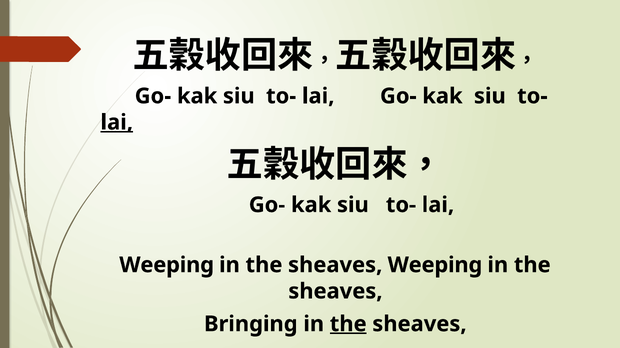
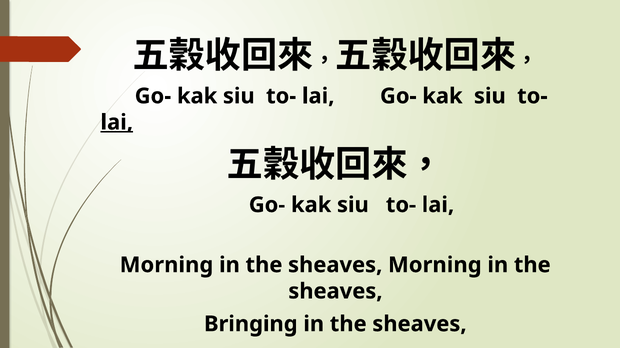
Weeping at (167, 266): Weeping -> Morning
sheaves Weeping: Weeping -> Morning
the at (348, 325) underline: present -> none
